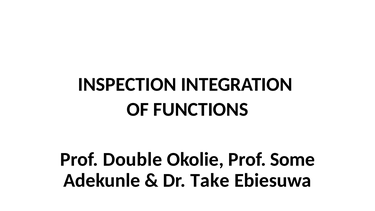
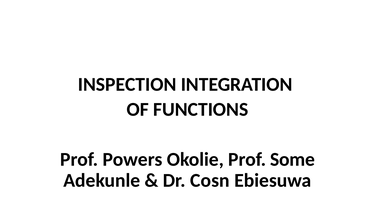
Double: Double -> Powers
Take: Take -> Cosn
